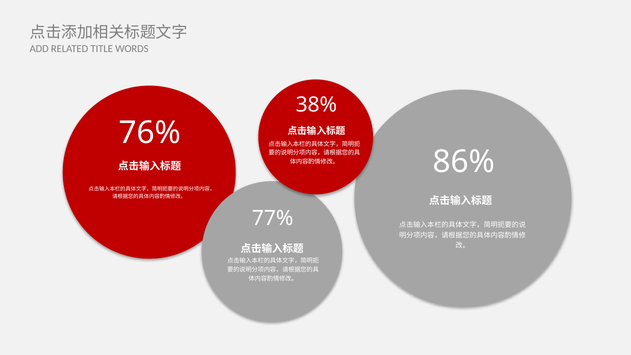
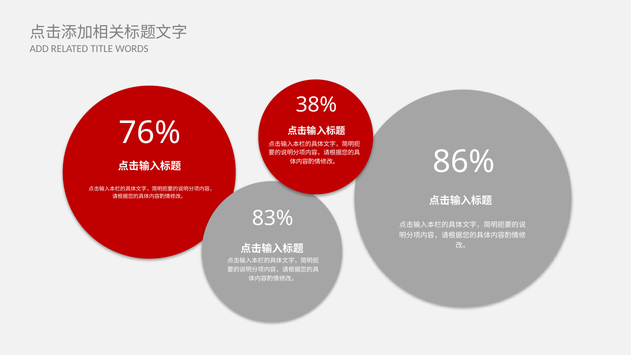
77%: 77% -> 83%
